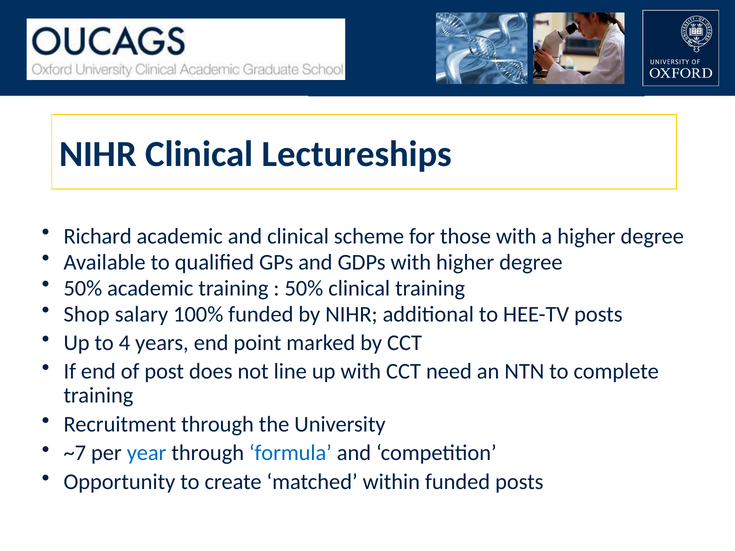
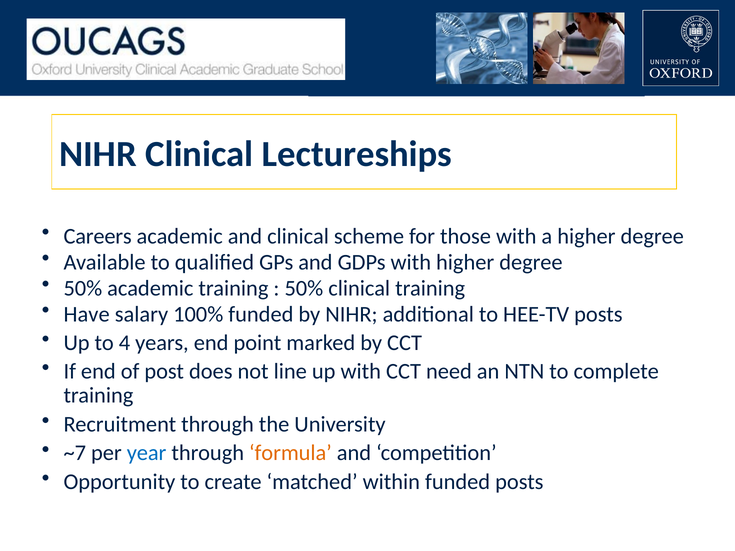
Richard: Richard -> Careers
Shop: Shop -> Have
formula colour: blue -> orange
